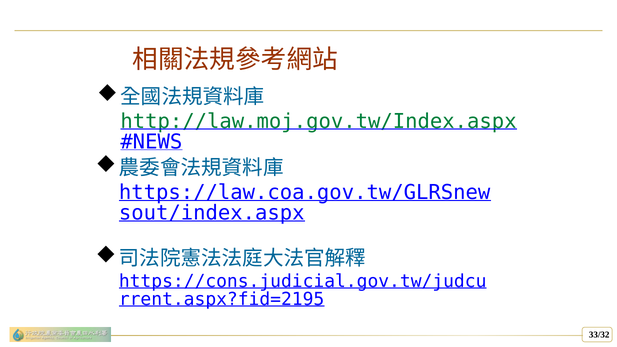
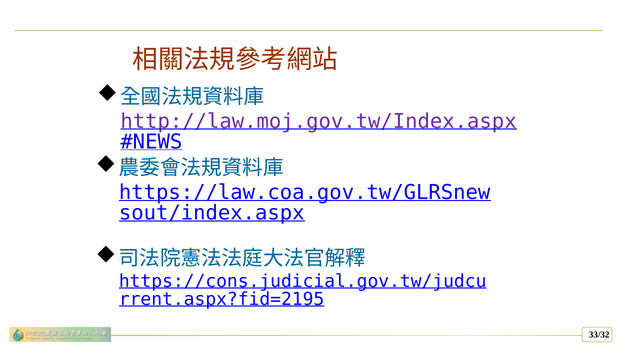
http://law.moj.gov.tw/Index.aspx colour: green -> purple
